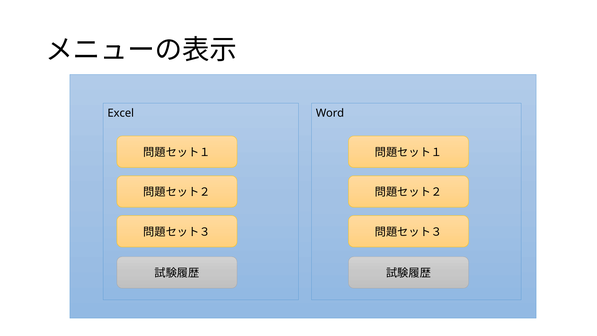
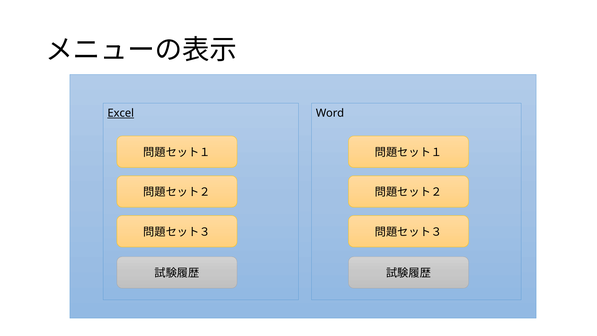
Excel underline: none -> present
